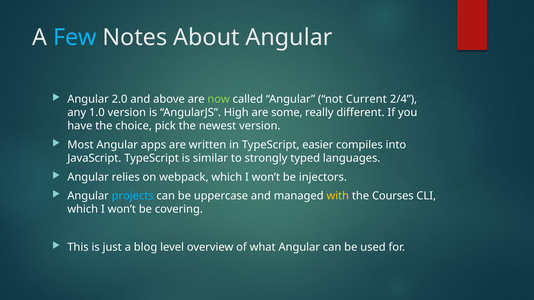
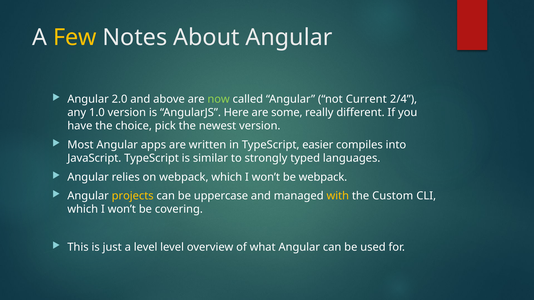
Few colour: light blue -> yellow
High: High -> Here
be injectors: injectors -> webpack
projects colour: light blue -> yellow
Courses: Courses -> Custom
a blog: blog -> level
